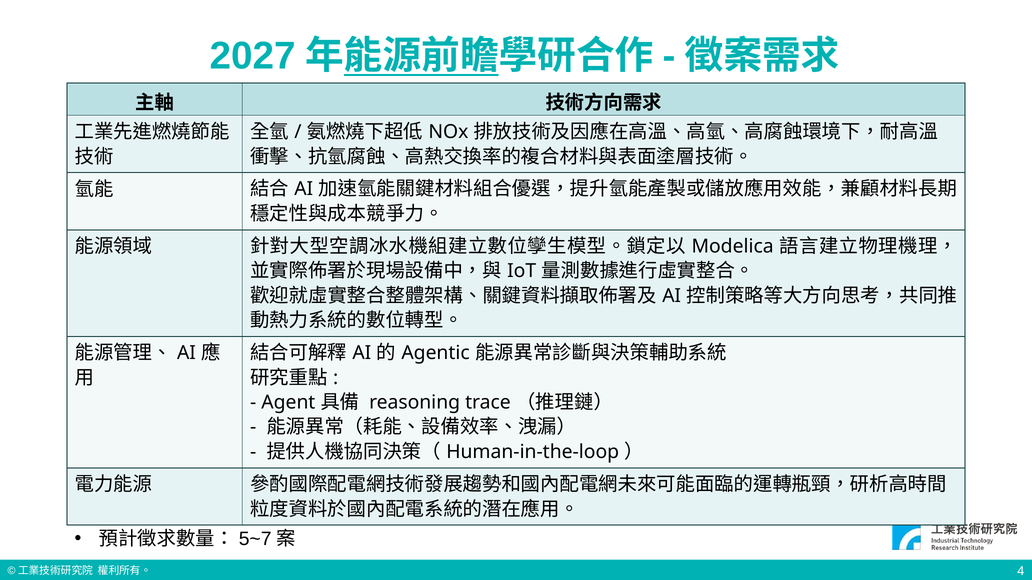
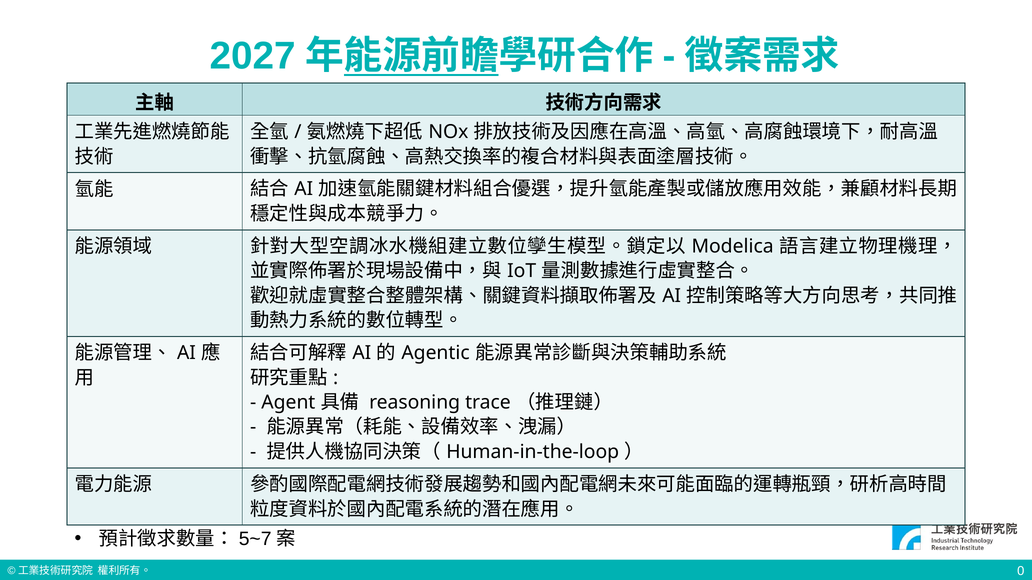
4: 4 -> 0
